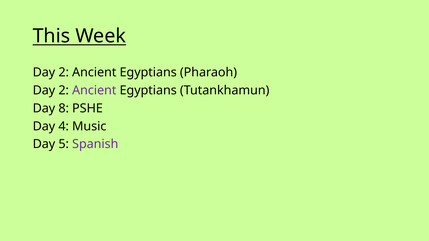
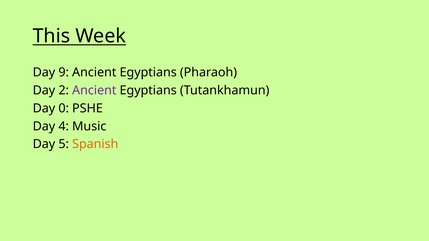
2 at (64, 73): 2 -> 9
8: 8 -> 0
Spanish colour: purple -> orange
